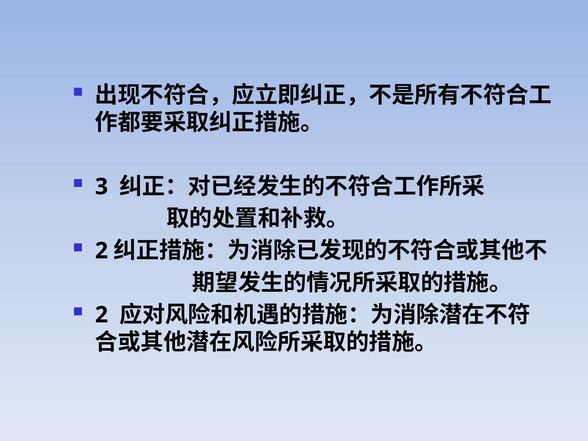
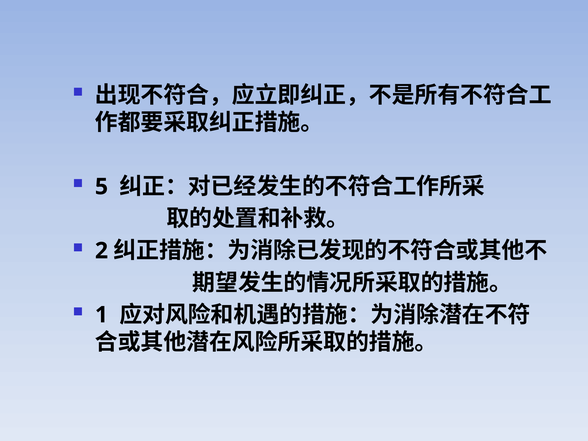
3: 3 -> 5
2 at (101, 315): 2 -> 1
